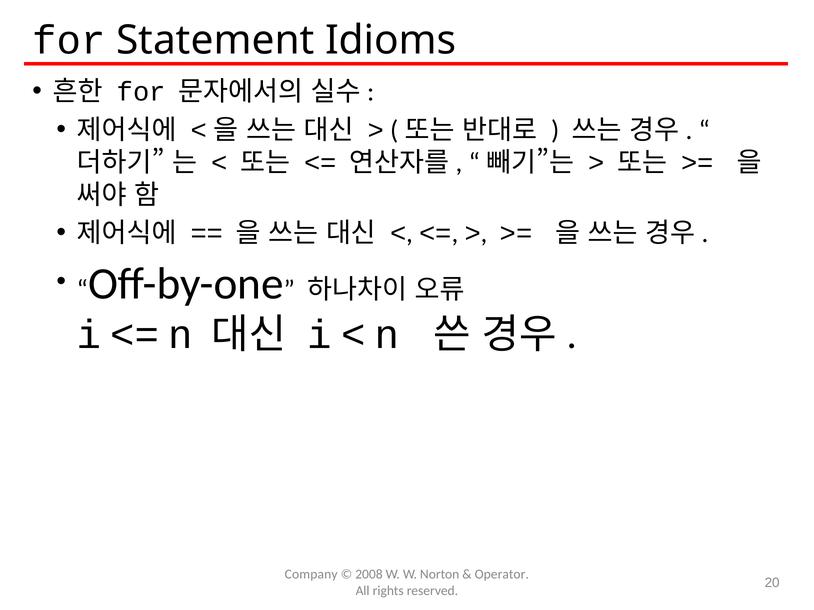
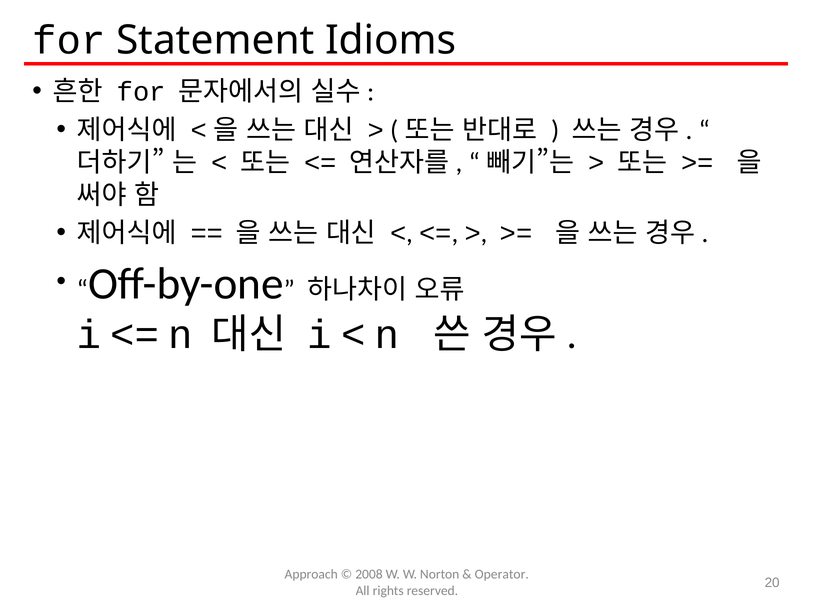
Company: Company -> Approach
